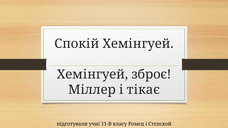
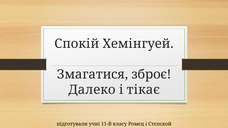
Хемінгуей at (93, 74): Хемінгуей -> Змагатися
Міллер: Міллер -> Далеко
